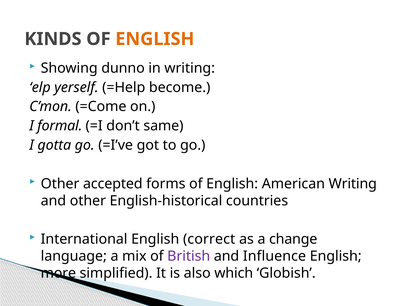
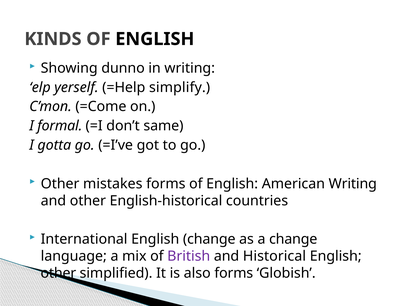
ENGLISH at (155, 39) colour: orange -> black
become: become -> simplify
accepted: accepted -> mistakes
English correct: correct -> change
Influence: Influence -> Historical
more at (58, 273): more -> other
also which: which -> forms
